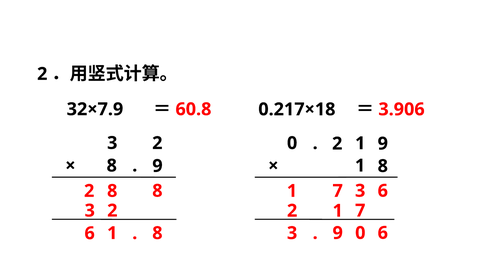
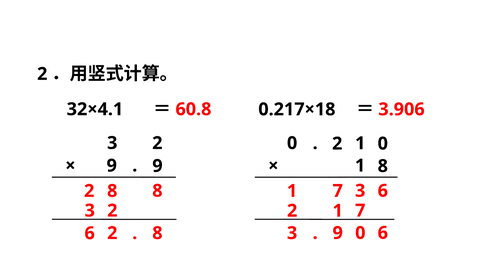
32×7.9: 32×7.9 -> 32×4.1
0 2 9: 9 -> 0
8 at (112, 166): 8 -> 9
6 1: 1 -> 2
